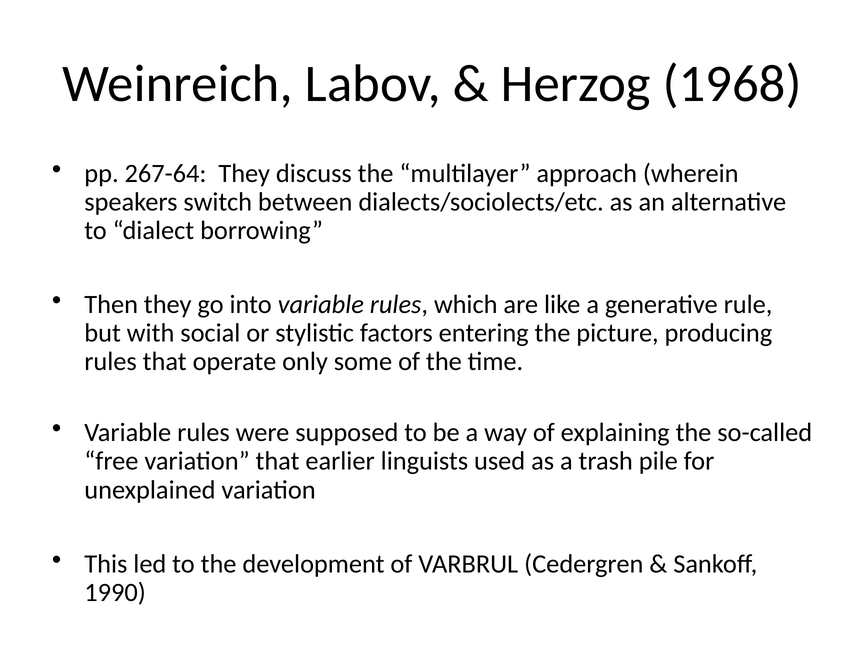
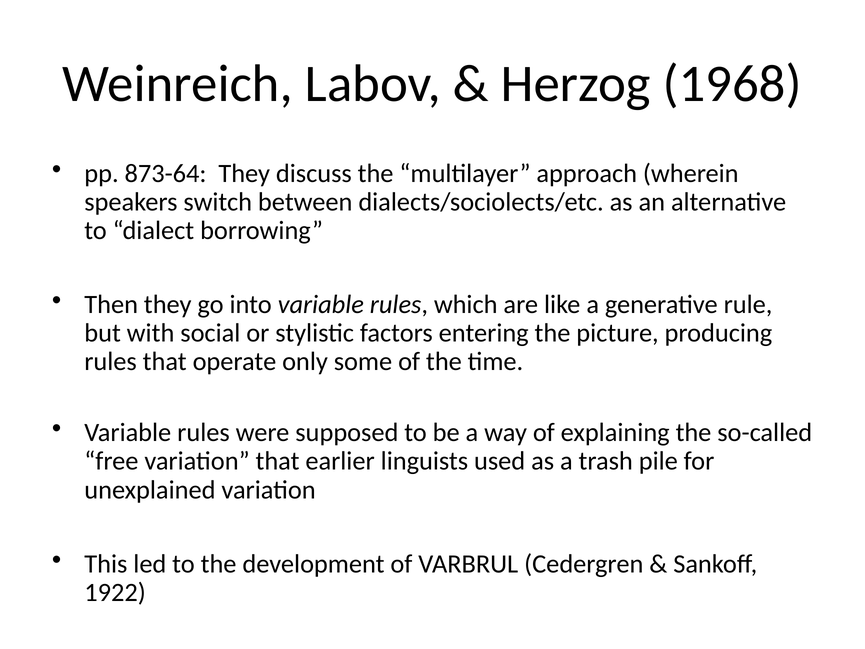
267-64: 267-64 -> 873-64
1990: 1990 -> 1922
